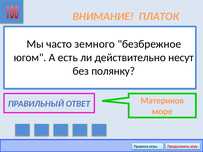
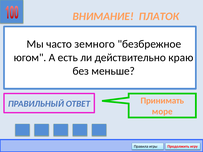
несут: несут -> краю
полянку: полянку -> меньше
Материков: Материков -> Принимать
